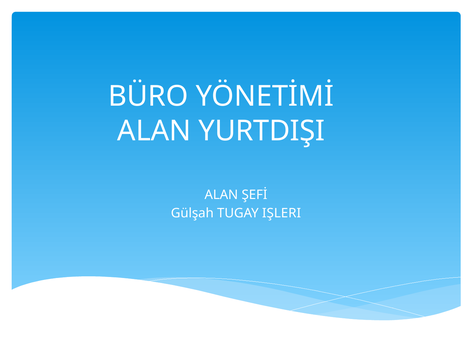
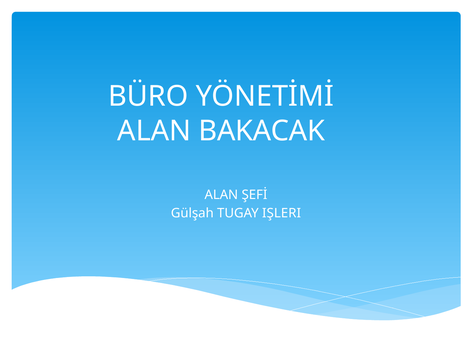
YURTDIŞI: YURTDIŞI -> BAKACAK
